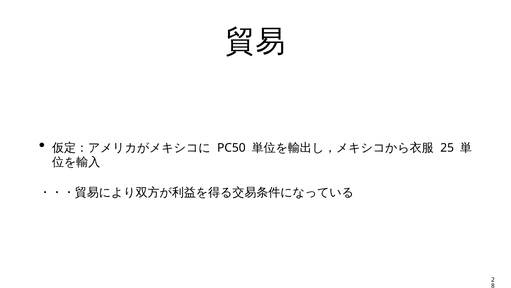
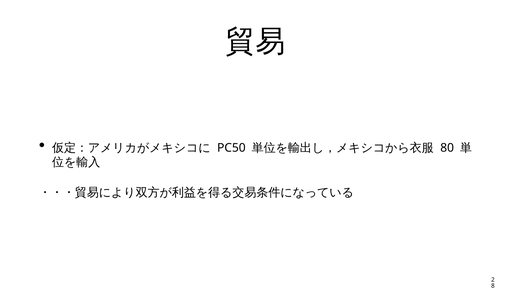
25: 25 -> 80
